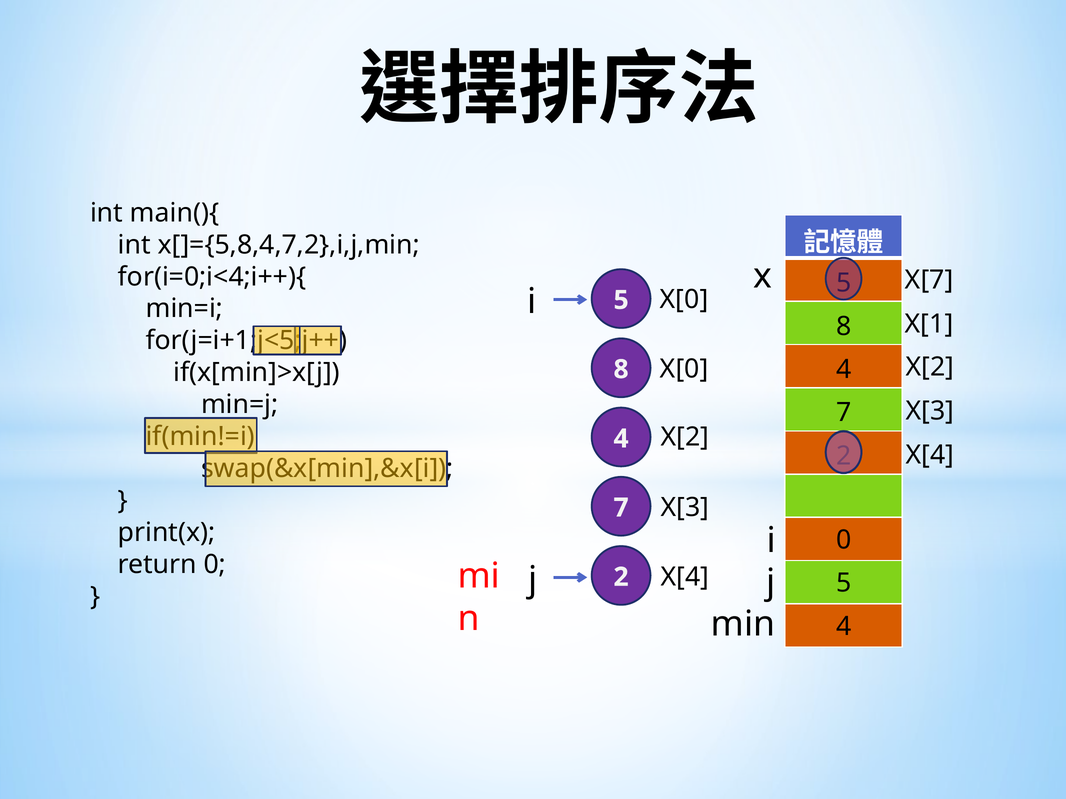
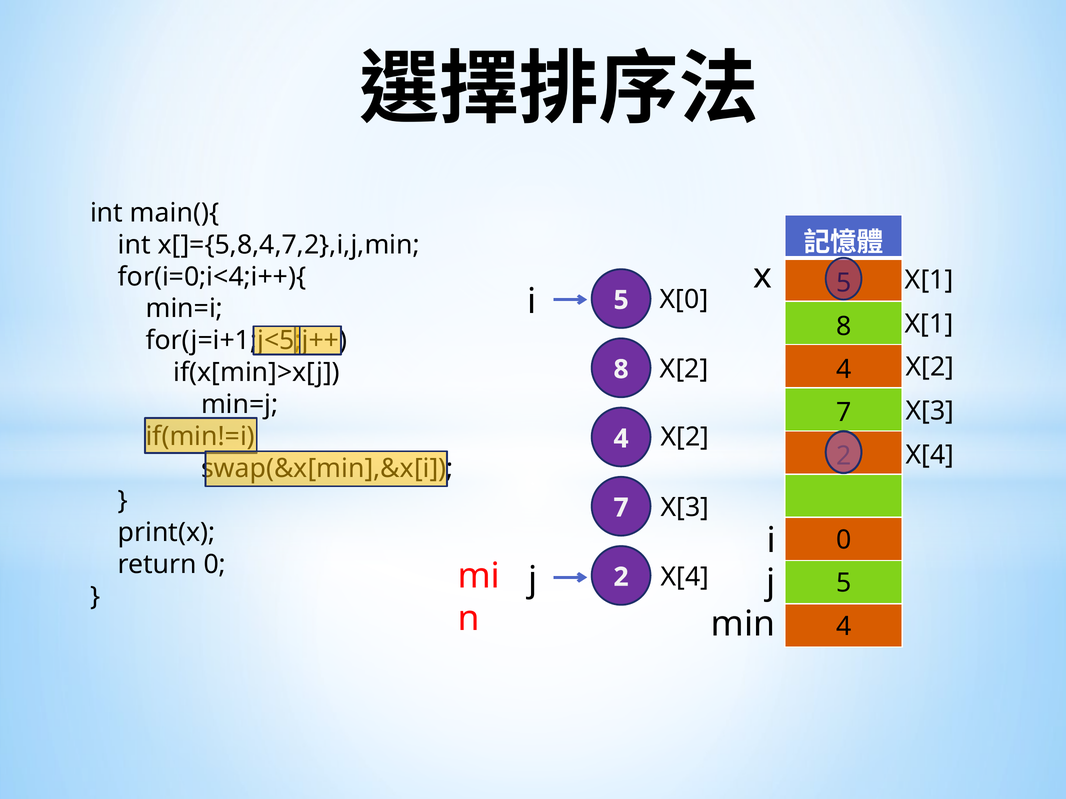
X[7 at (929, 280): X[7 -> X[1
X[0 at (684, 369): X[0 -> X[2
